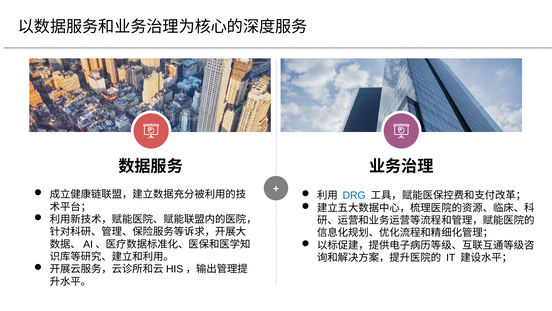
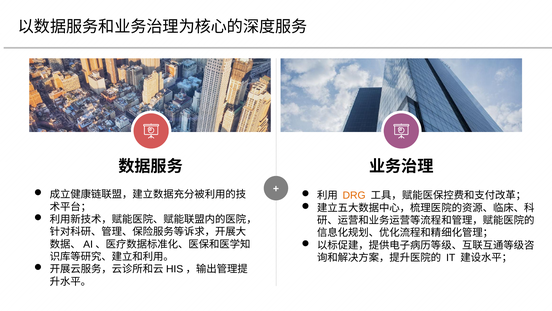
DRG colour: blue -> orange
